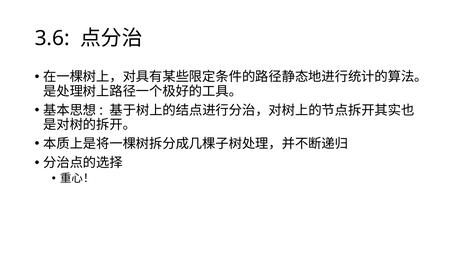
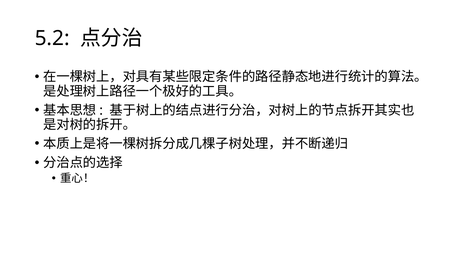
3.6: 3.6 -> 5.2
